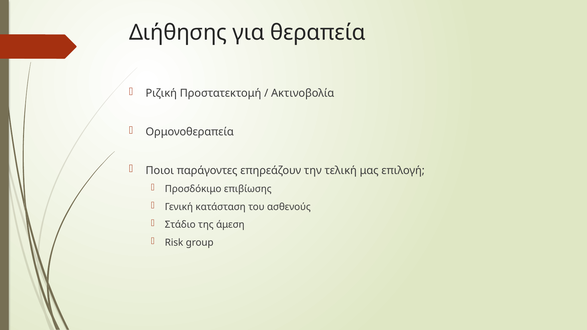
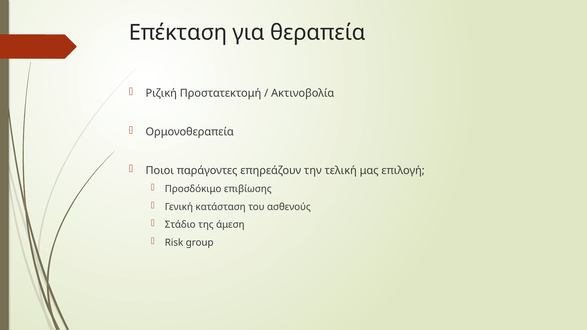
Διήθησης: Διήθησης -> Επέκταση
